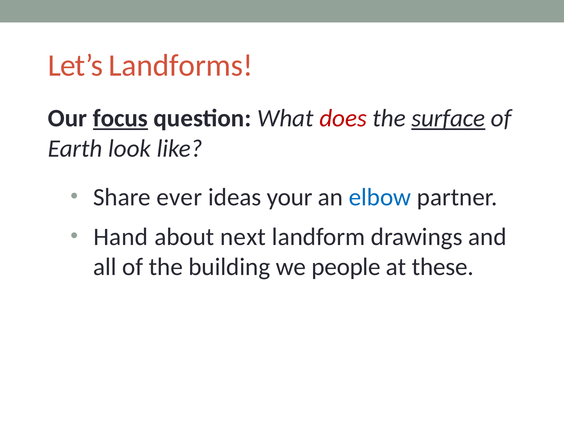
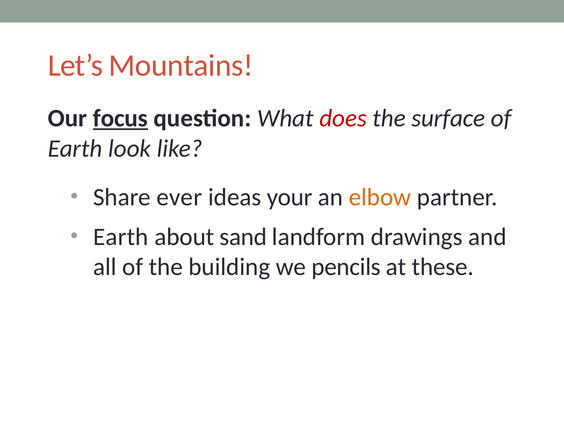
Landforms: Landforms -> Mountains
surface underline: present -> none
elbow colour: blue -> orange
Hand at (121, 237): Hand -> Earth
next: next -> sand
people: people -> pencils
